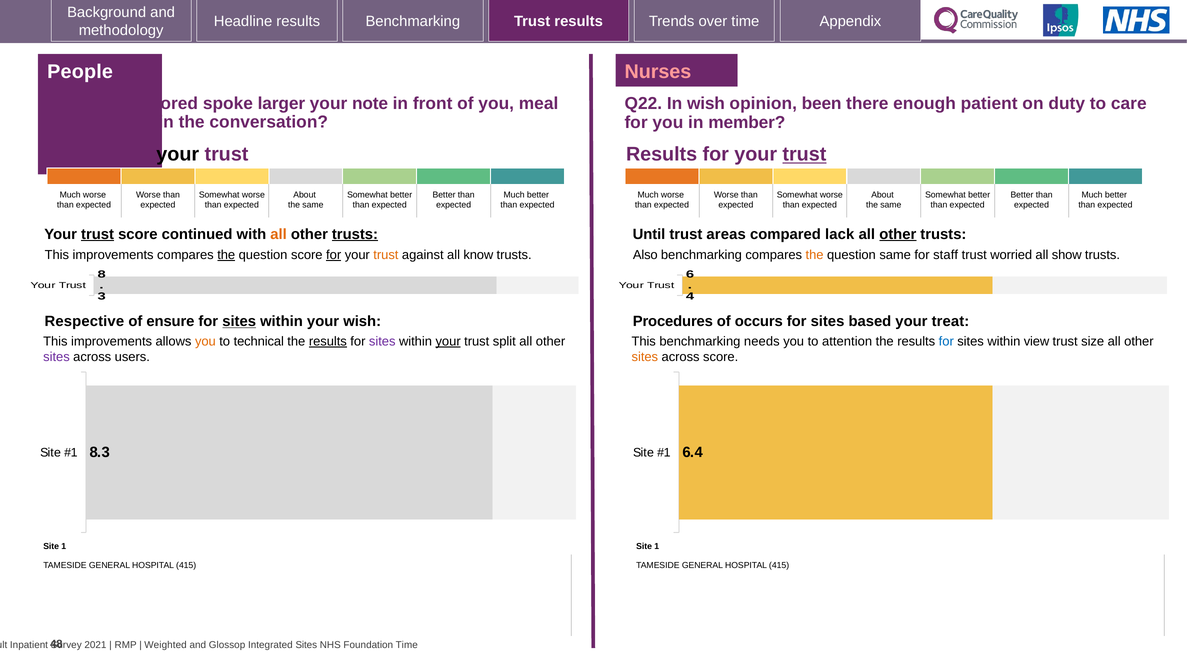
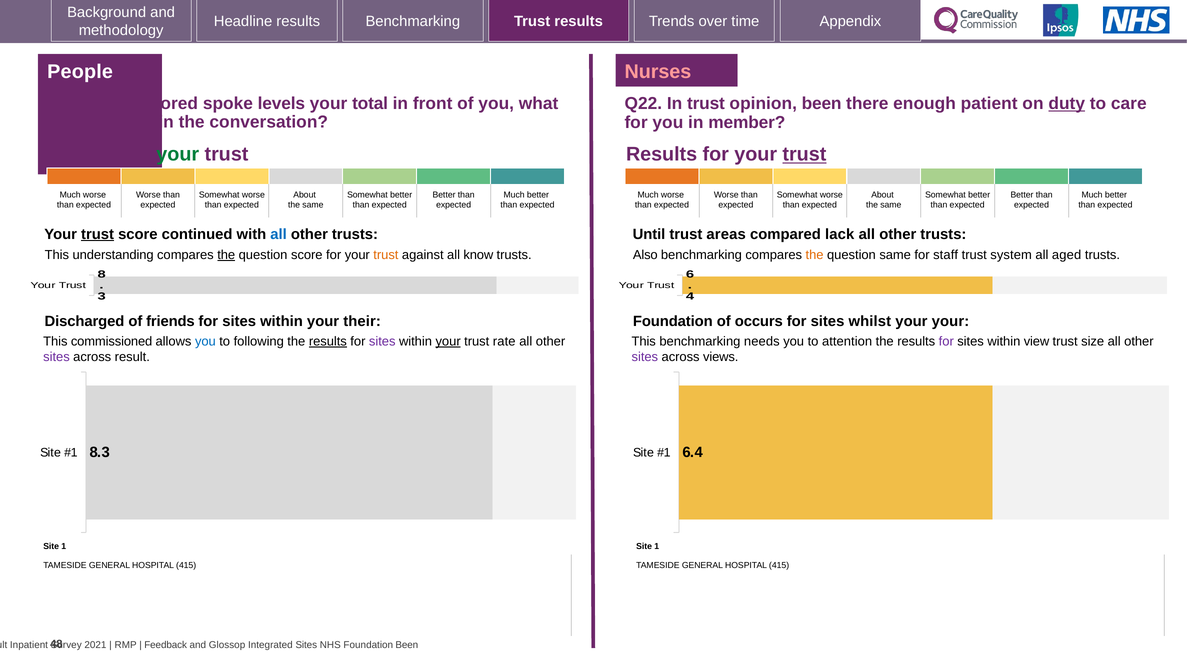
larger: larger -> levels
note: note -> total
meal: meal -> what
In wish: wish -> trust
duty underline: none -> present
your at (178, 154) colour: black -> green
all at (279, 234) colour: orange -> blue
trusts at (355, 234) underline: present -> none
other at (898, 234) underline: present -> none
improvements at (113, 255): improvements -> understanding
for at (334, 255) underline: present -> none
worried: worried -> system
show: show -> aged
Respective: Respective -> Discharged
ensure: ensure -> friends
sites at (239, 321) underline: present -> none
your wish: wish -> their
Procedures at (673, 321): Procedures -> Foundation
based: based -> whilst
your treat: treat -> your
improvements at (112, 341): improvements -> commissioned
you at (205, 341) colour: orange -> blue
technical: technical -> following
split: split -> rate
for at (946, 341) colour: blue -> purple
users: users -> result
sites at (645, 357) colour: orange -> purple
across score: score -> views
Weighted: Weighted -> Feedback
Time at (407, 644): Time -> Been
